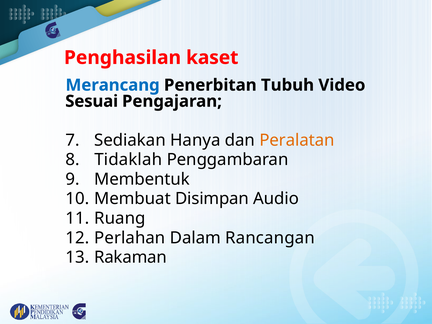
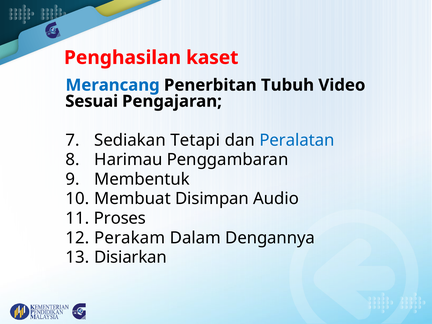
Hanya: Hanya -> Tetapi
Peralatan colour: orange -> blue
Tidaklah: Tidaklah -> Harimau
Ruang: Ruang -> Proses
Perlahan: Perlahan -> Perakam
Rancangan: Rancangan -> Dengannya
Rakaman: Rakaman -> Disiarkan
